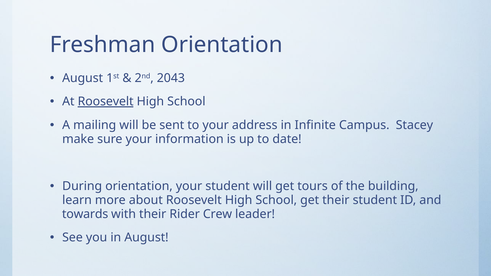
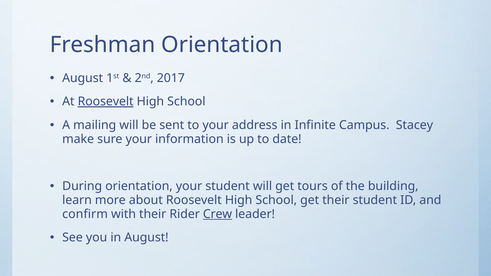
2043: 2043 -> 2017
towards: towards -> confirm
Crew underline: none -> present
